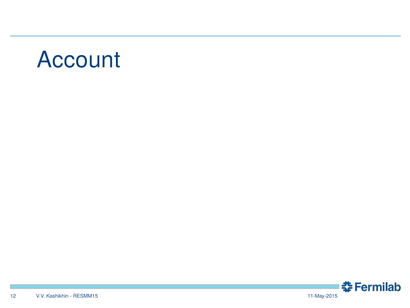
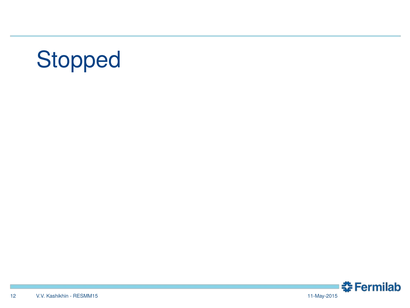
Account: Account -> Stopped
